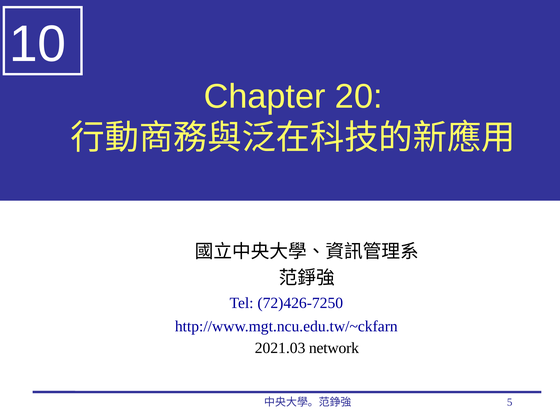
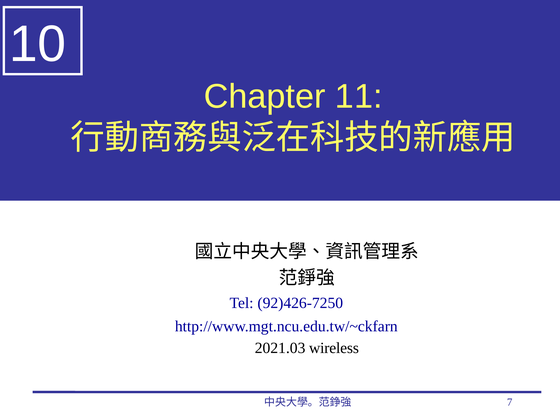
20: 20 -> 11
72)426-7250: 72)426-7250 -> 92)426-7250
network: network -> wireless
5: 5 -> 7
